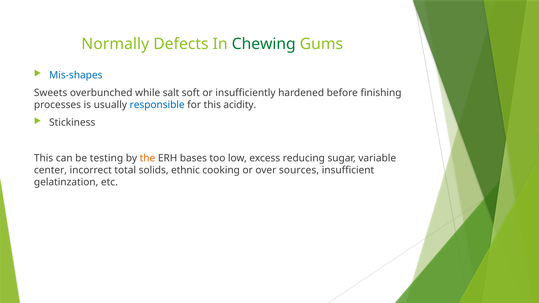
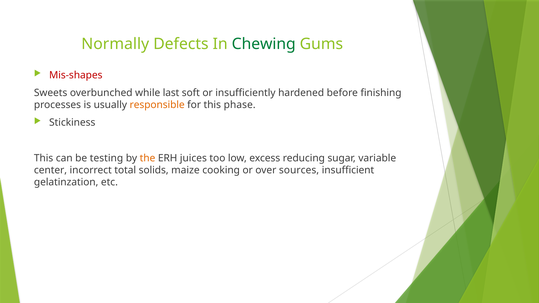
Mis-shapes colour: blue -> red
salt: salt -> last
responsible colour: blue -> orange
acidity: acidity -> phase
bases: bases -> juices
ethnic: ethnic -> maize
